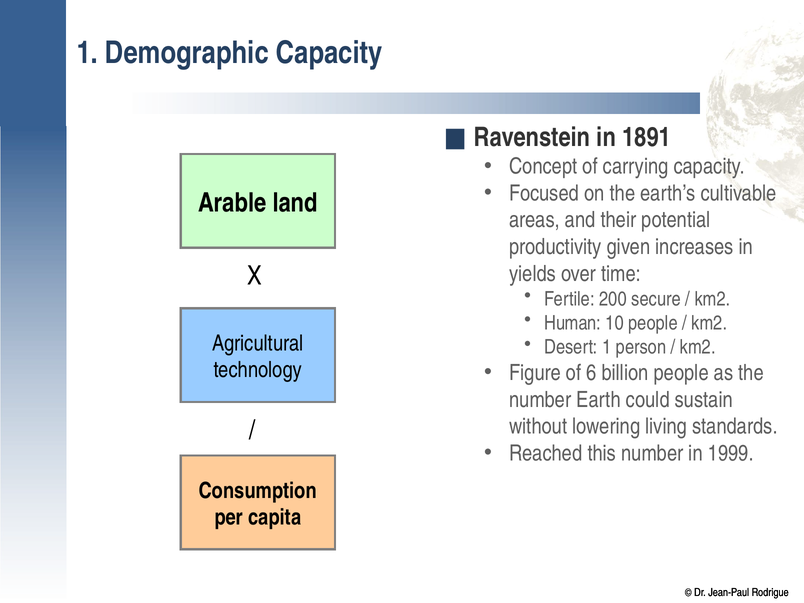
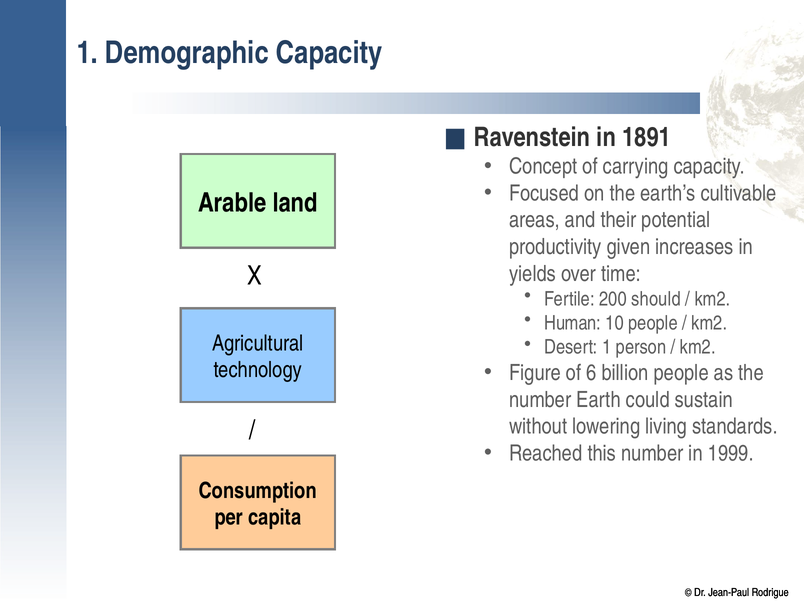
secure: secure -> should
